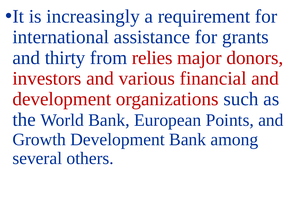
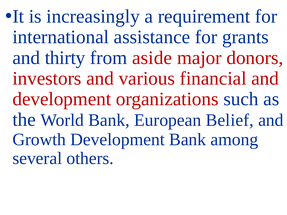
relies: relies -> aside
Points: Points -> Belief
